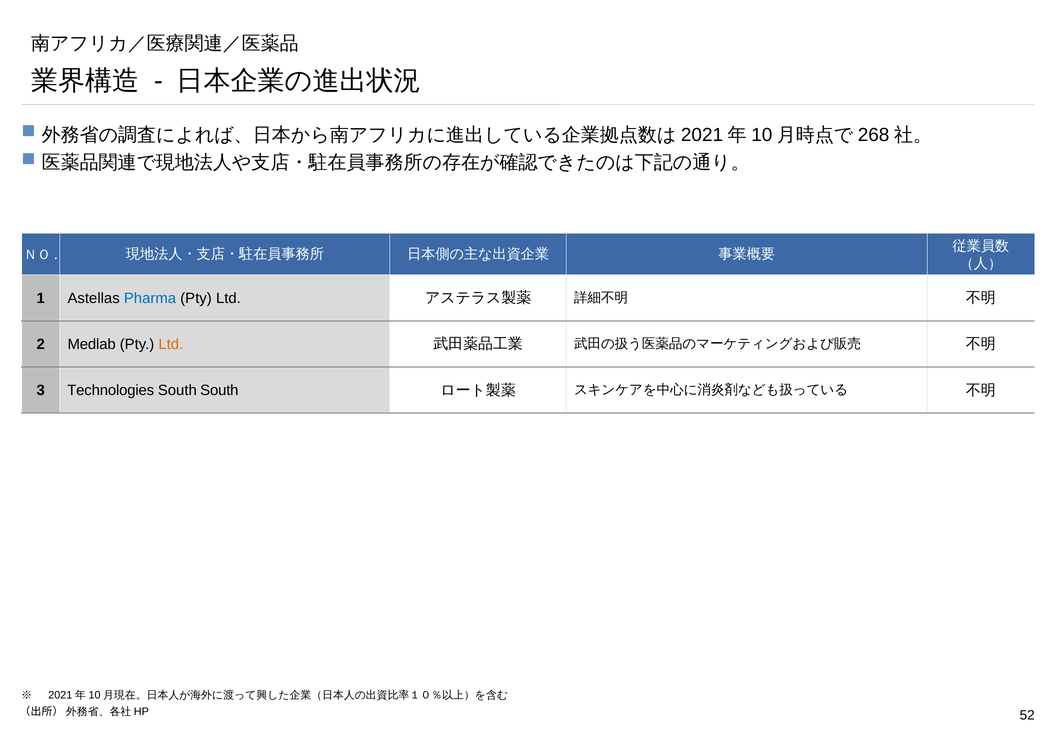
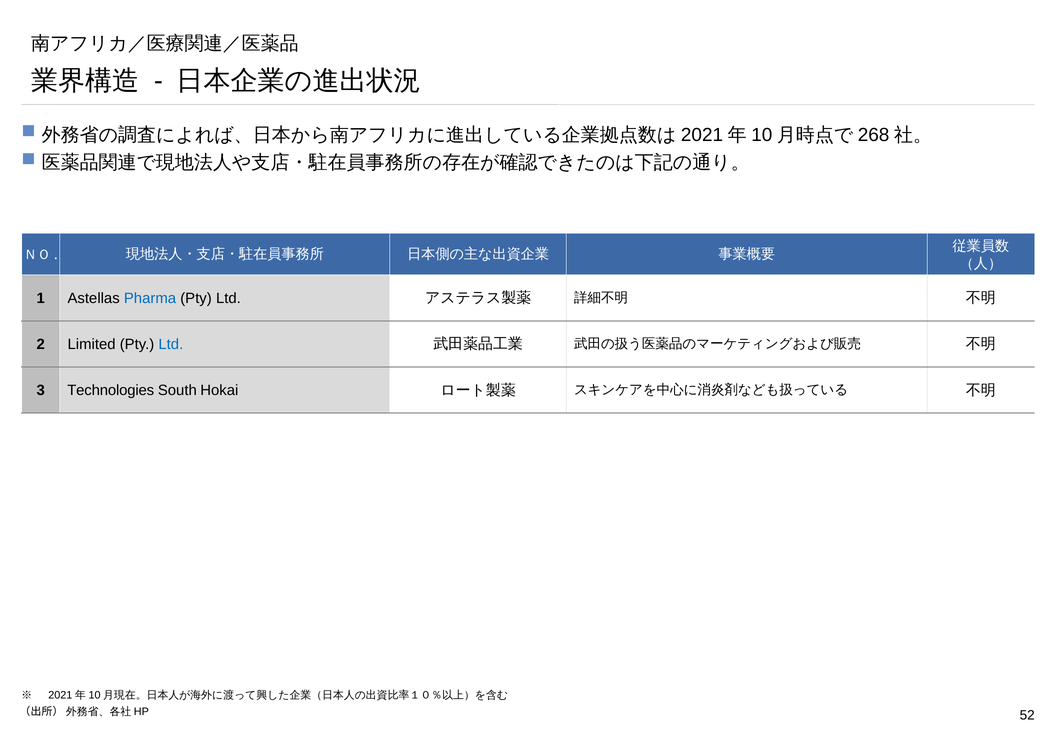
Medlab: Medlab -> Limited
Ltd at (171, 344) colour: orange -> blue
South South: South -> Hokai
